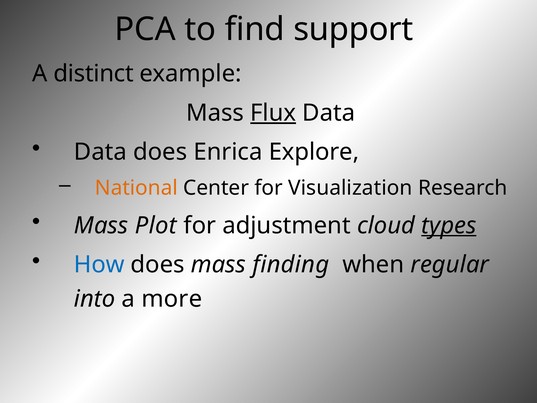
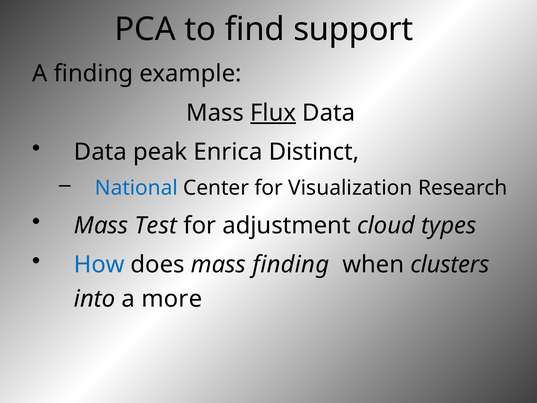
A distinct: distinct -> finding
Data does: does -> peak
Explore: Explore -> Distinct
National colour: orange -> blue
Plot: Plot -> Test
types underline: present -> none
regular: regular -> clusters
